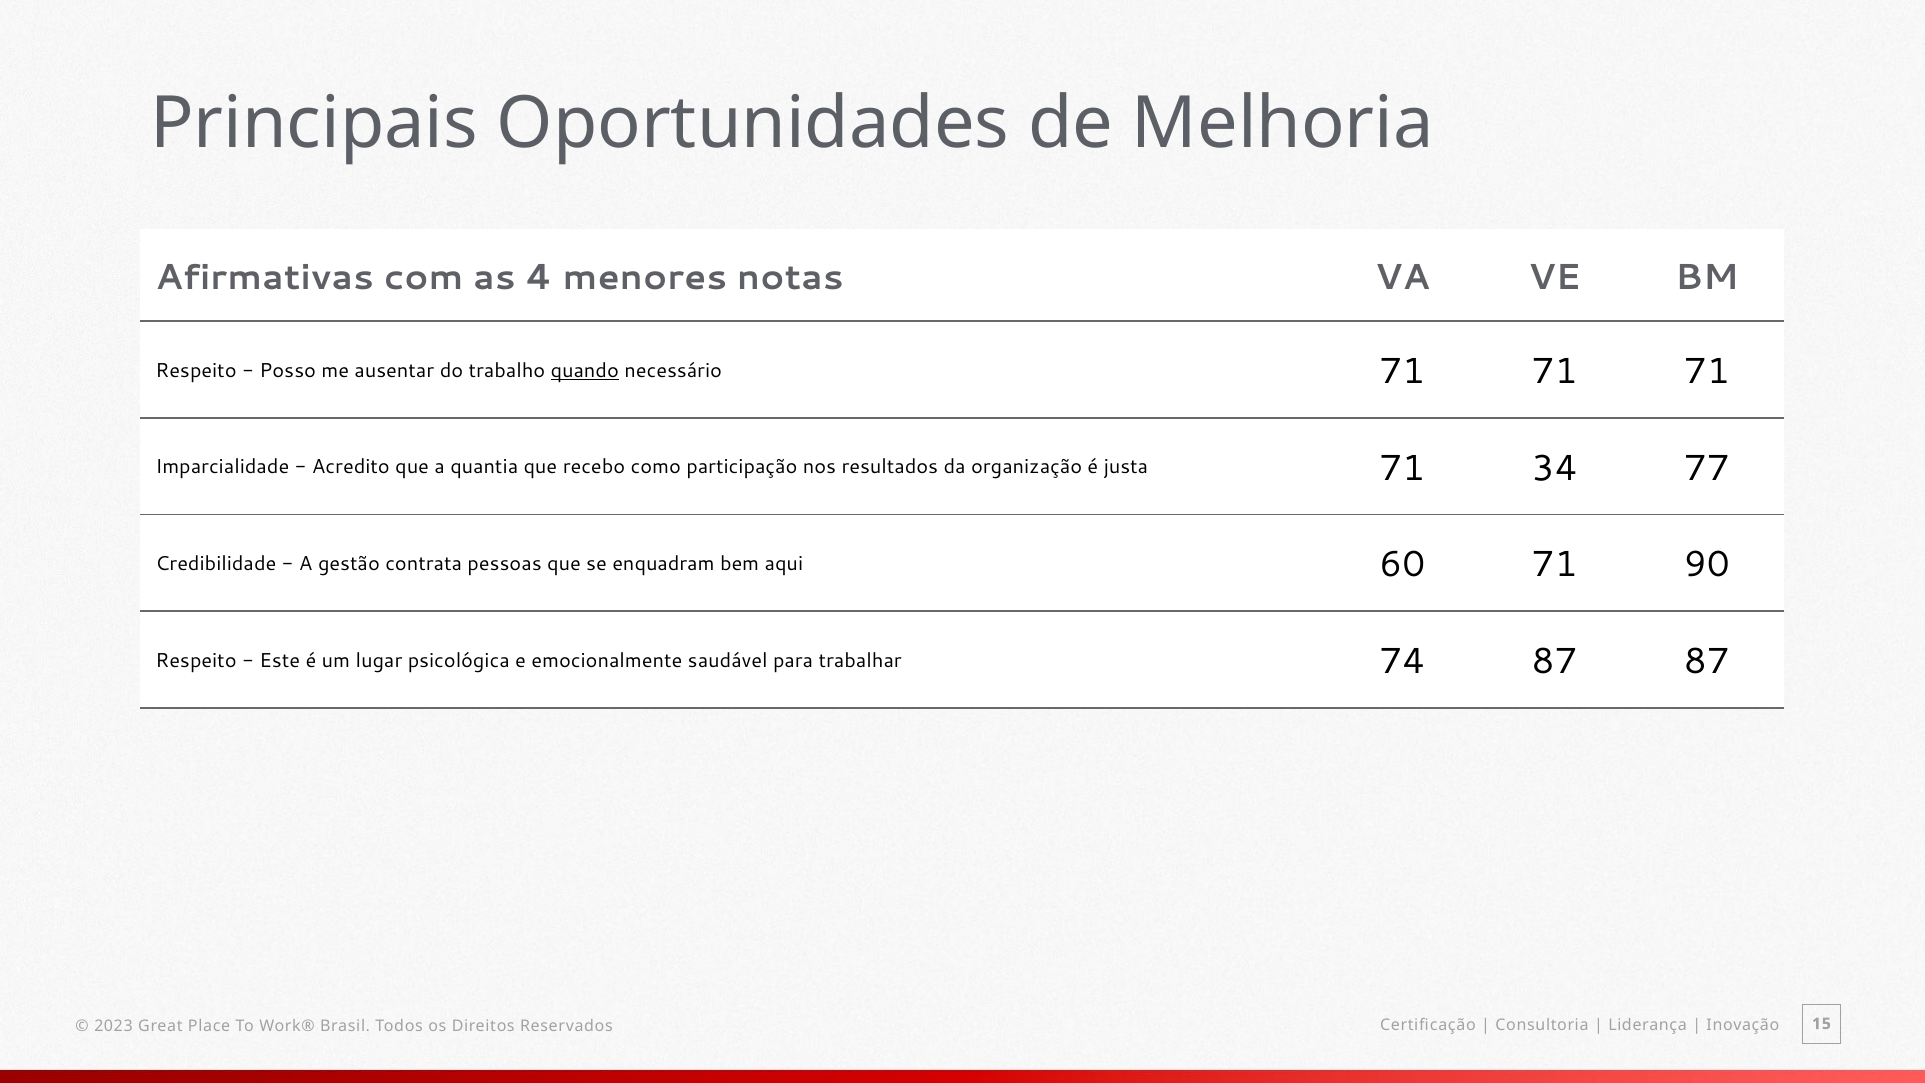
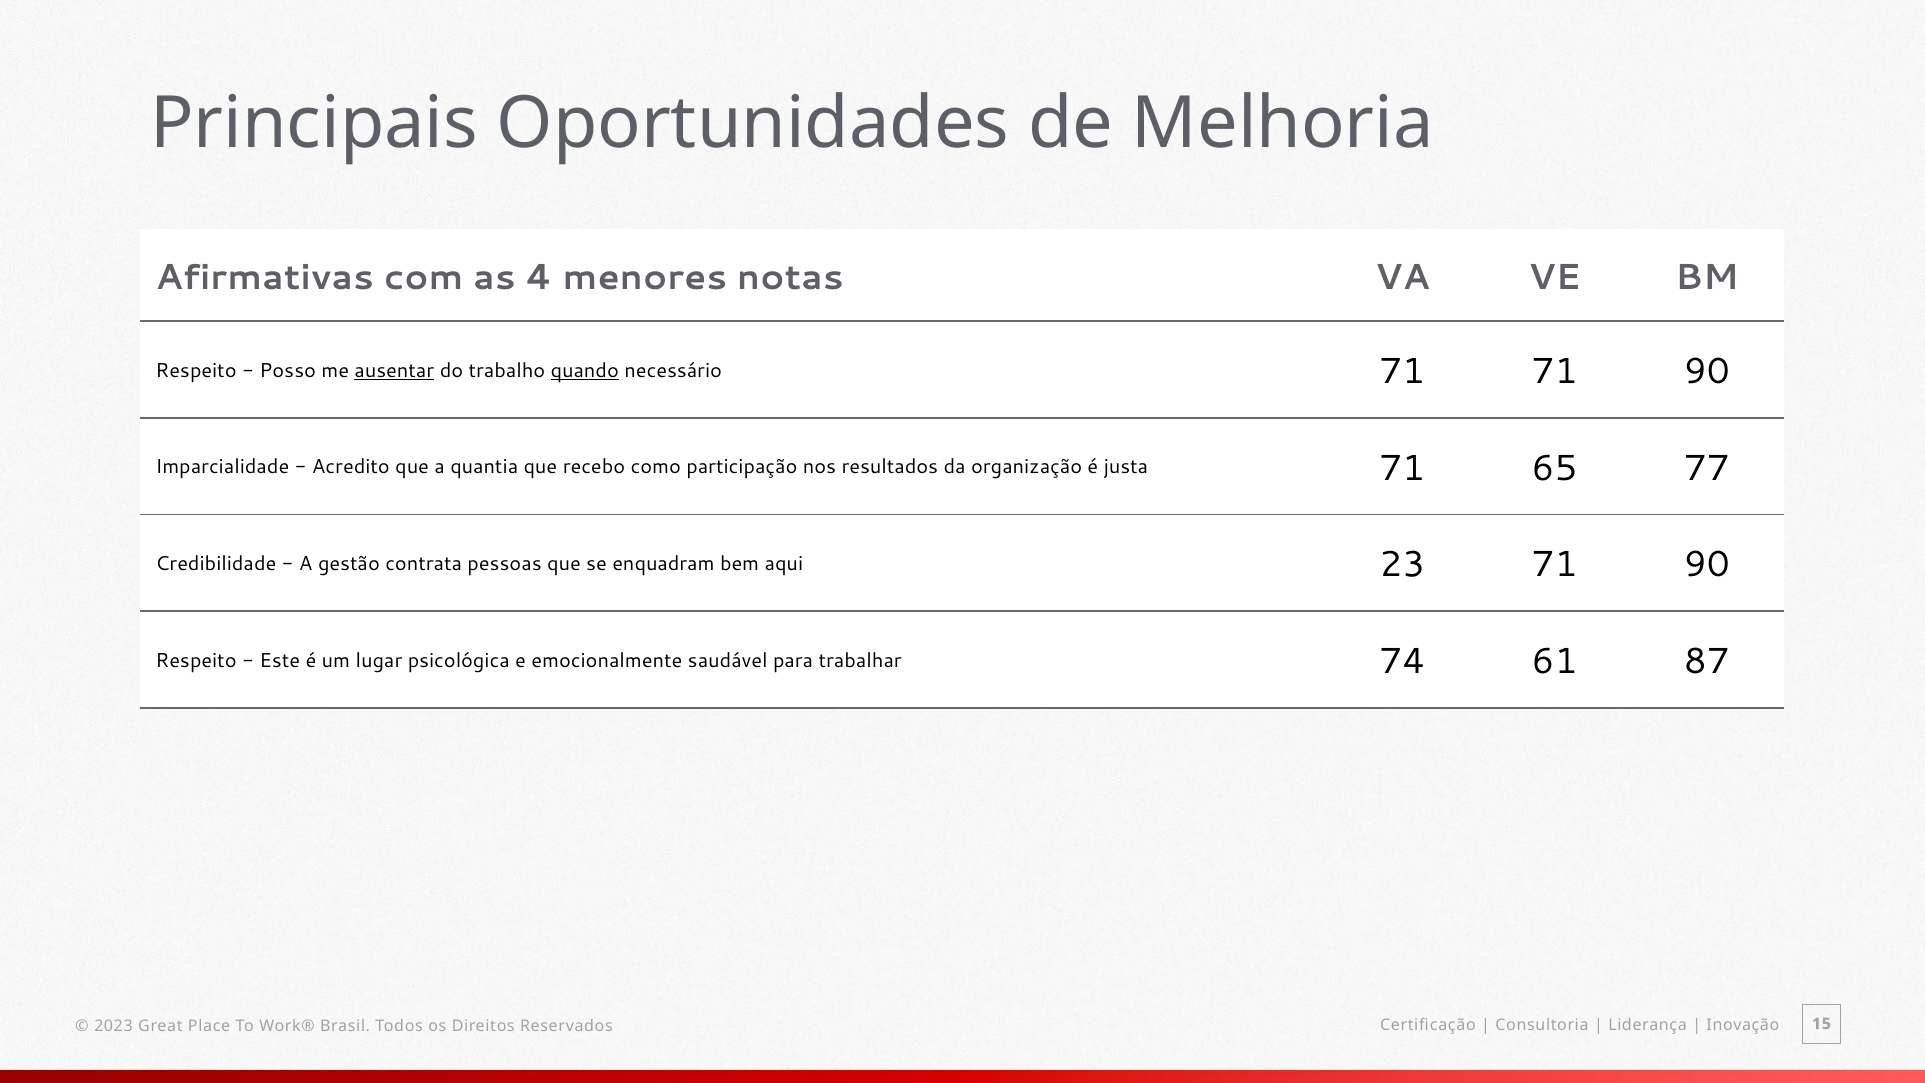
ausentar underline: none -> present
71 71 71: 71 -> 90
34: 34 -> 65
60: 60 -> 23
74 87: 87 -> 61
